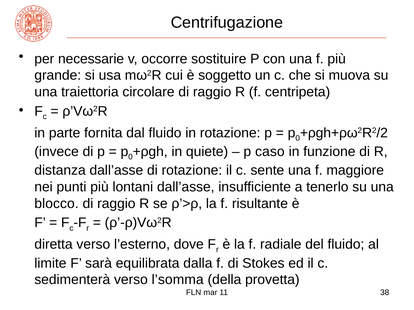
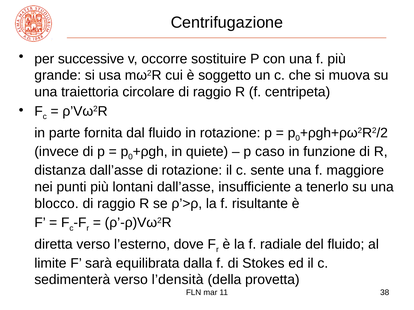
necessarie: necessarie -> successive
l’somma: l’somma -> l’densità
